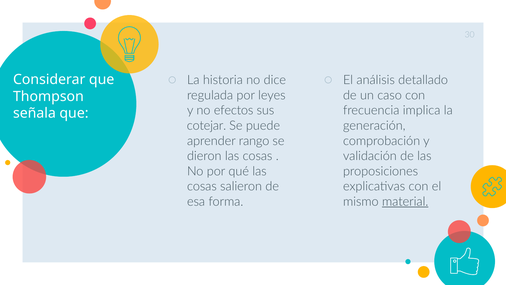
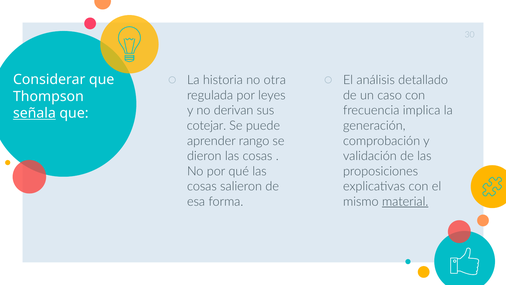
dice: dice -> otra
efectos: efectos -> derivan
señala underline: none -> present
